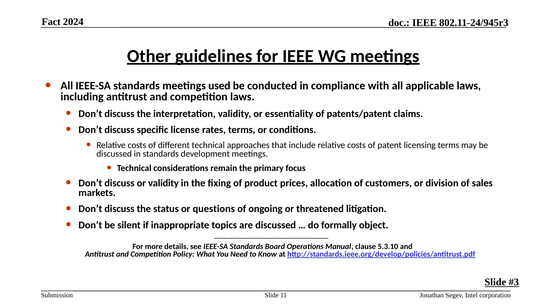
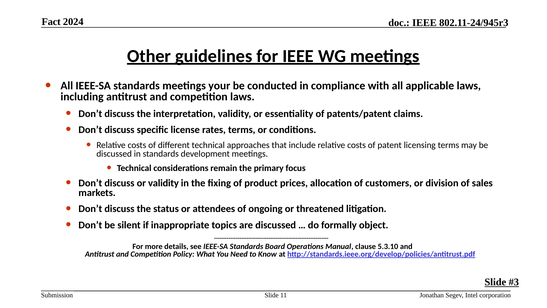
used: used -> your
questions: questions -> attendees
